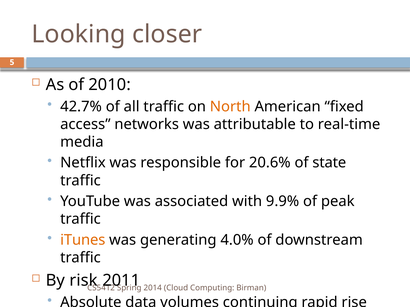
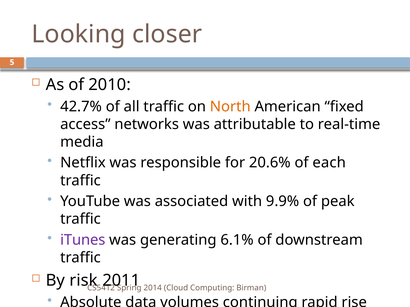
state: state -> each
iTunes colour: orange -> purple
4.0%: 4.0% -> 6.1%
